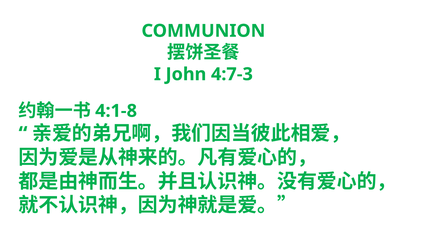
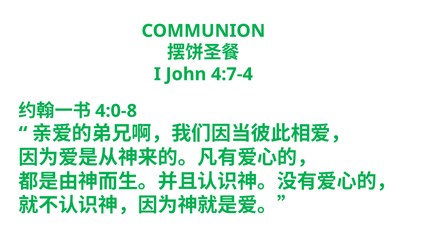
4:7-3: 4:7-3 -> 4:7-4
4:1-8: 4:1-8 -> 4:0-8
